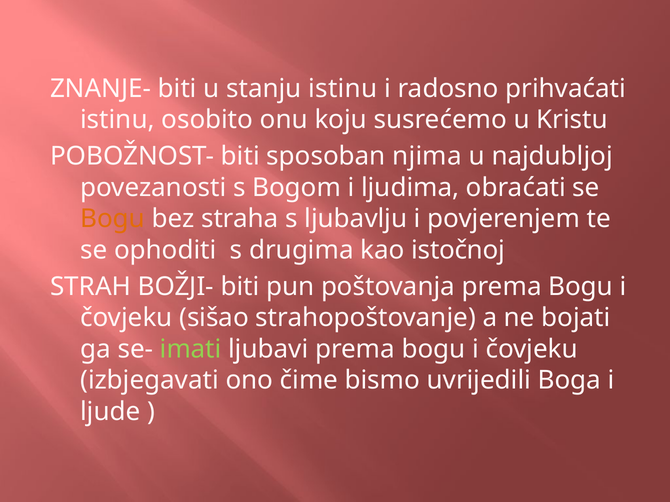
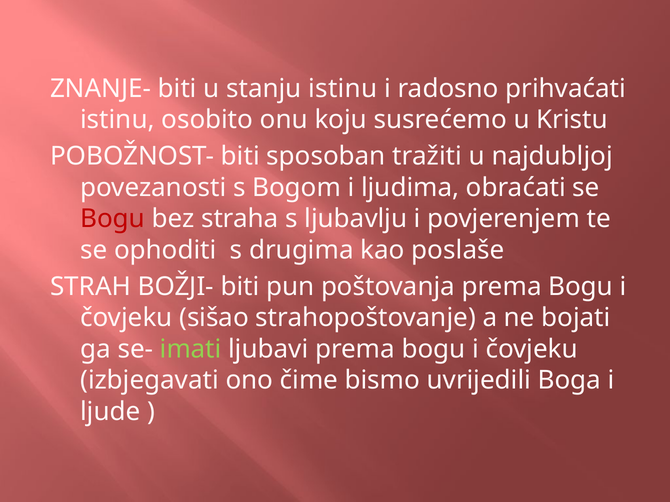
njima: njima -> tražiti
Bogu at (113, 219) colour: orange -> red
istočnoj: istočnoj -> poslaše
